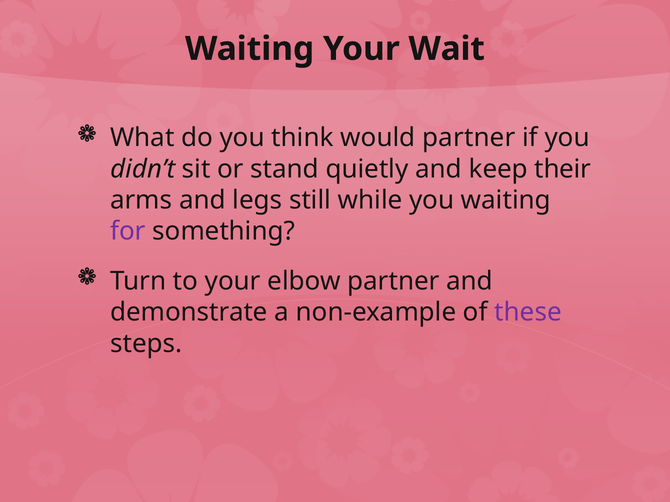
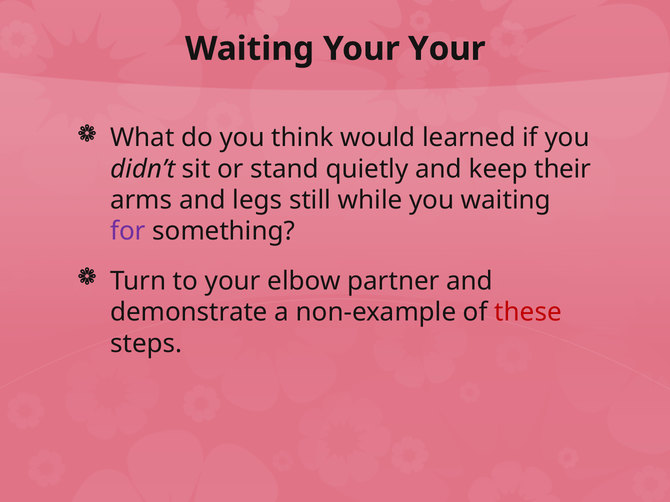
Your Wait: Wait -> Your
would partner: partner -> learned
these colour: purple -> red
